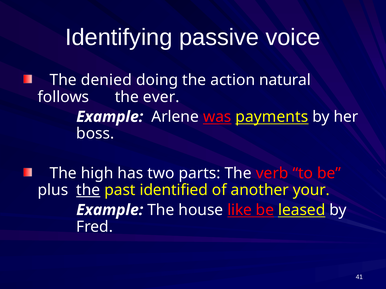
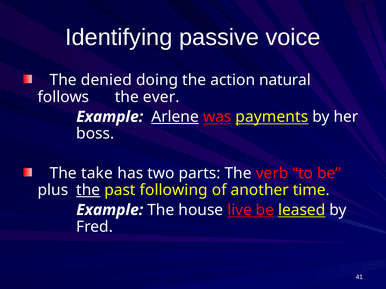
Arlene underline: none -> present
high: high -> take
identified: identified -> following
your: your -> time
like: like -> live
